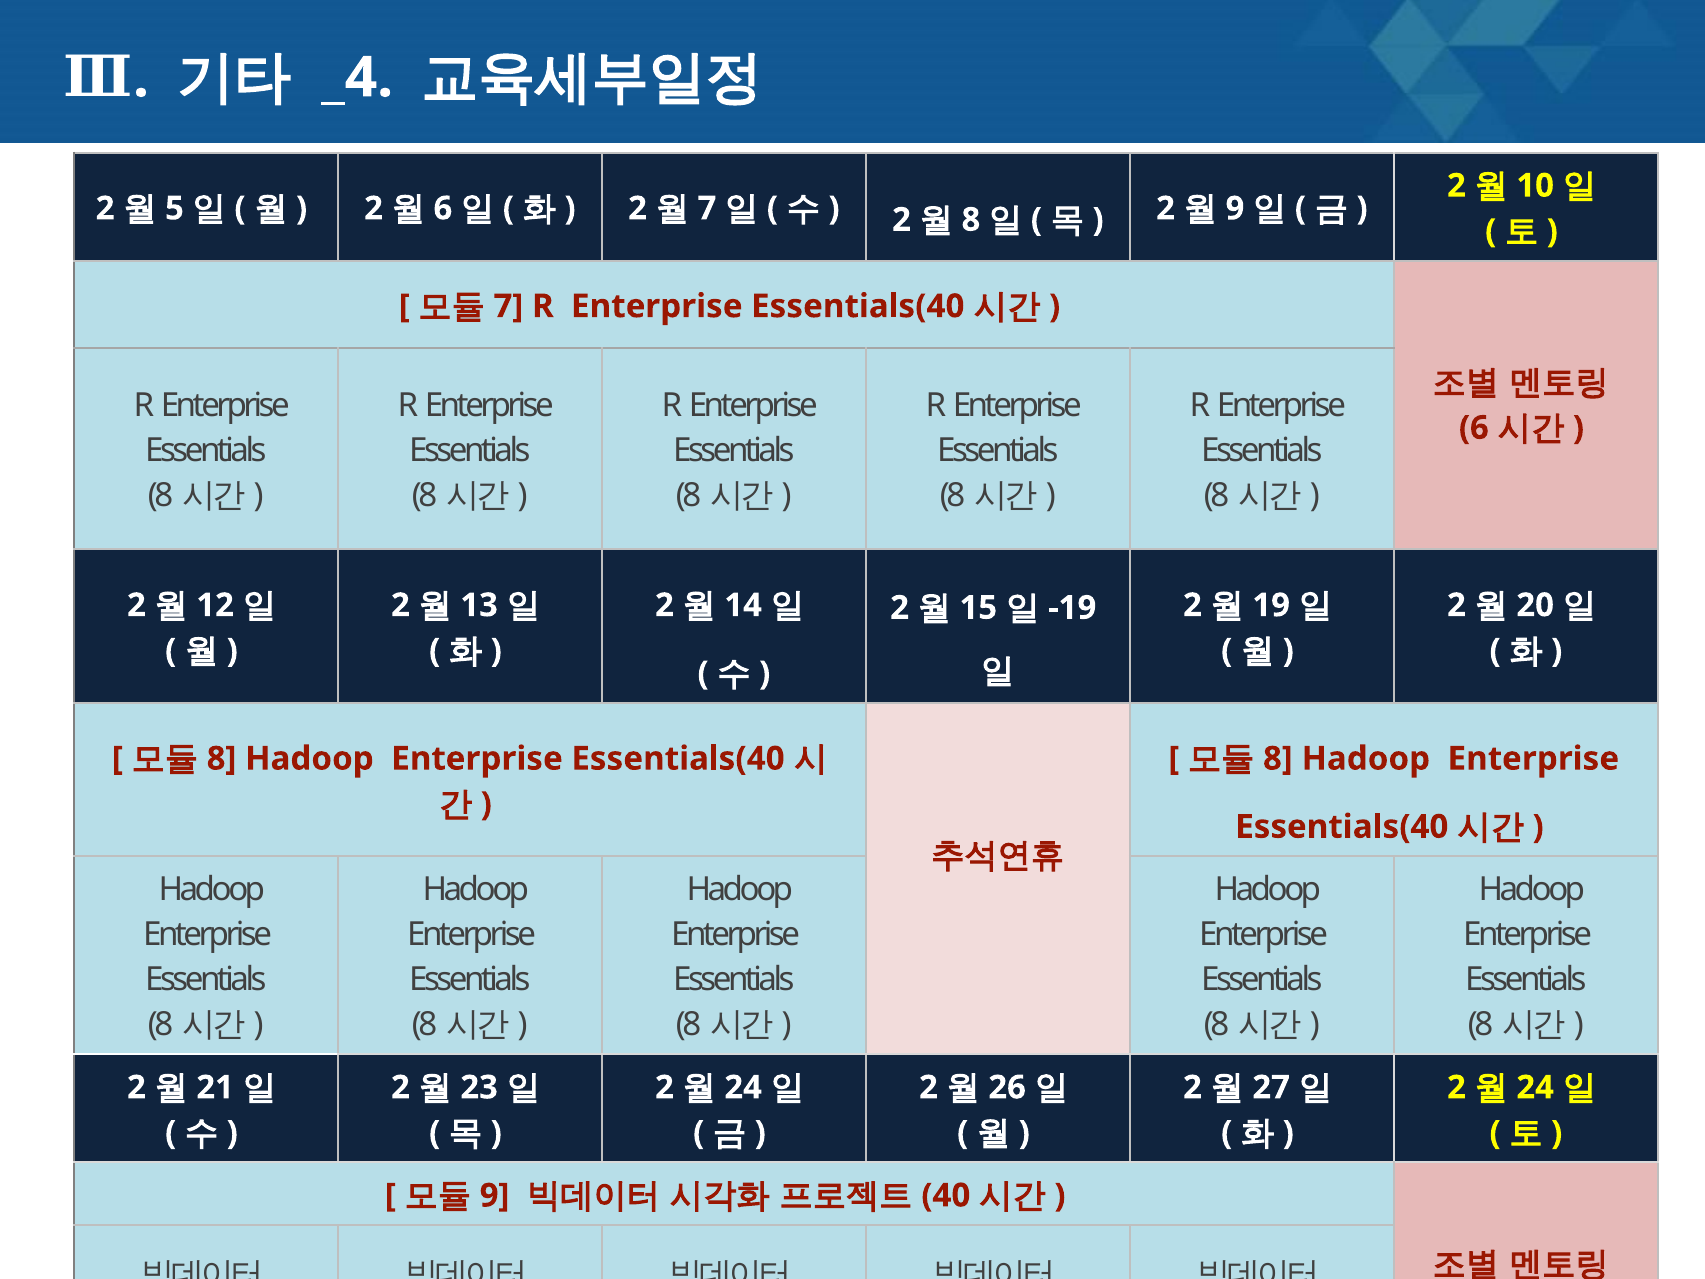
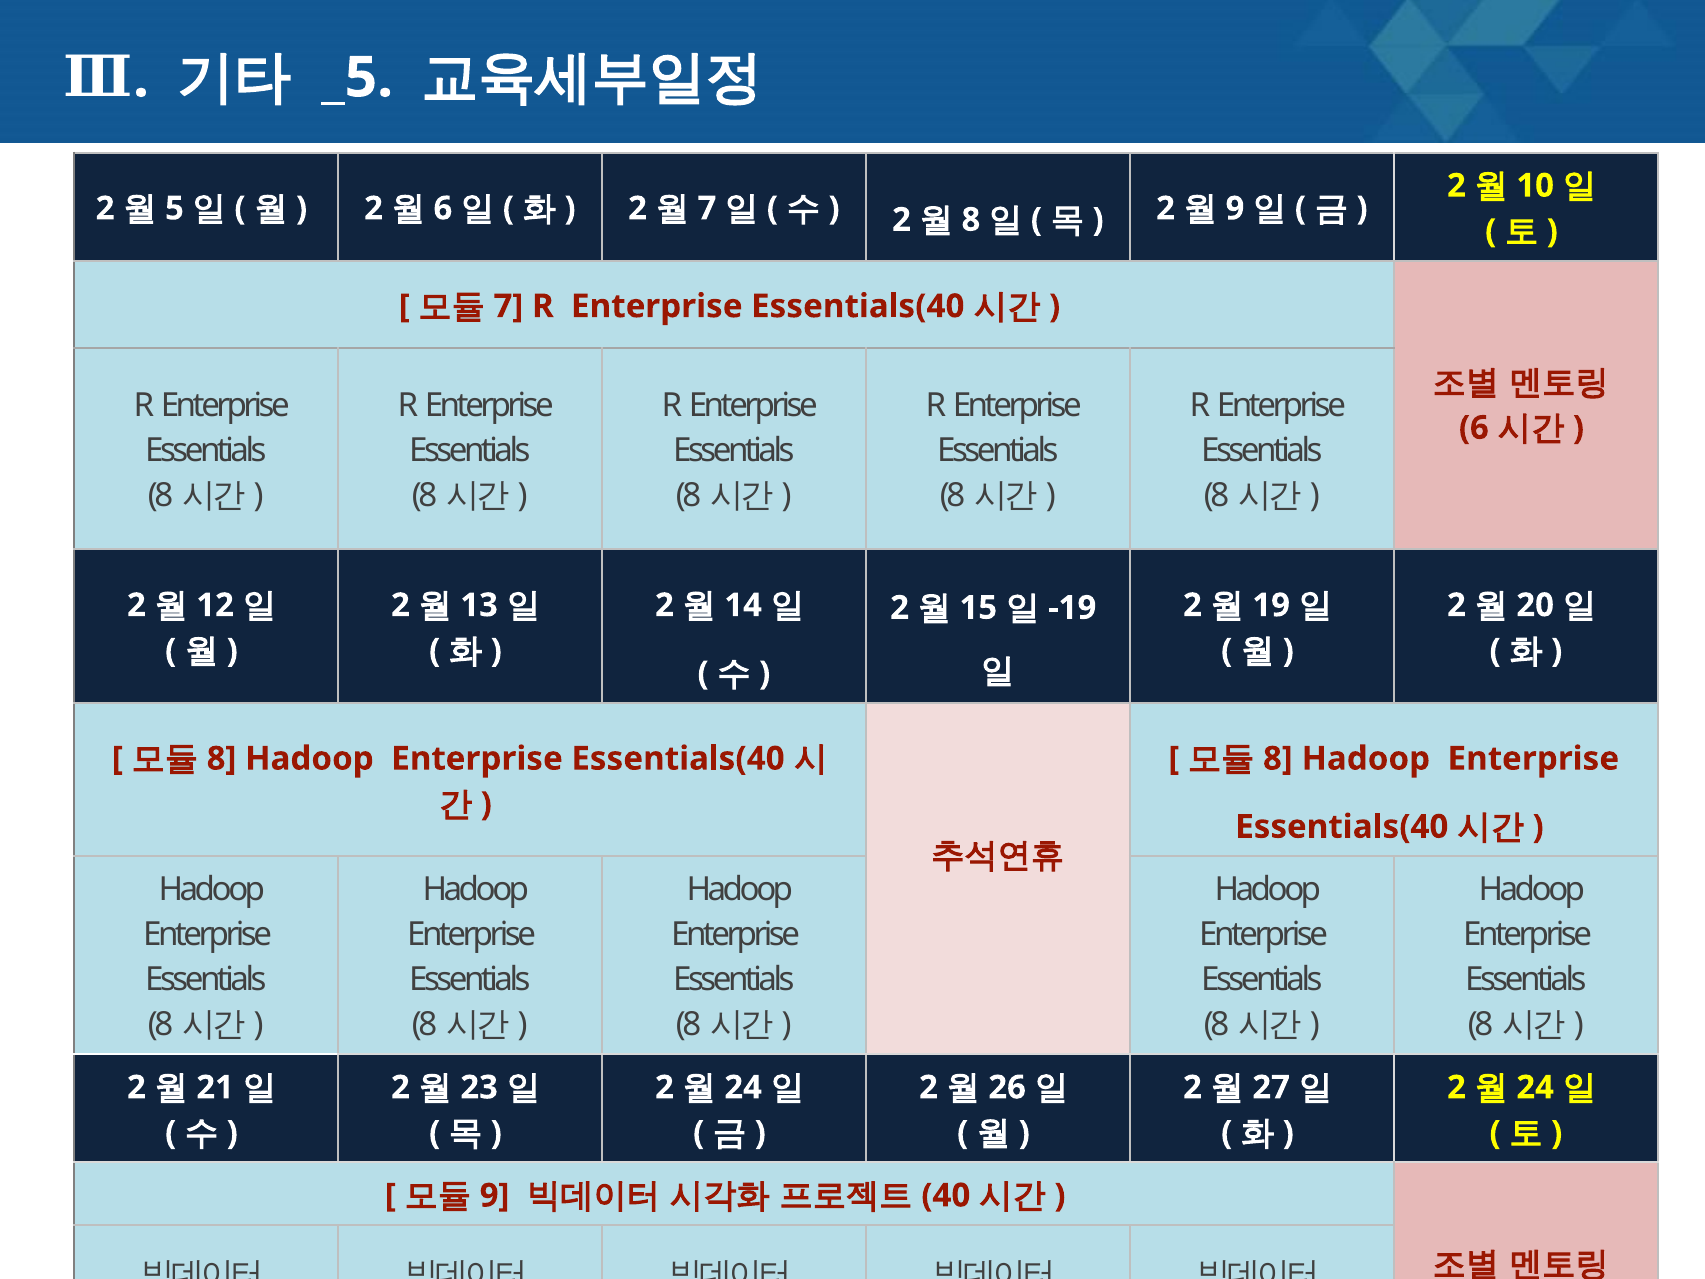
_4: _4 -> _5
